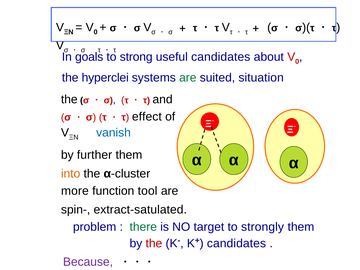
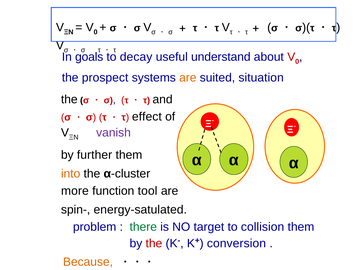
strong: strong -> decay
useful candidates: candidates -> understand
hyperclei: hyperclei -> prospect
are at (188, 78) colour: green -> orange
vanish colour: blue -> purple
extract-satulated: extract-satulated -> energy-satulated
strongly: strongly -> collision
candidates at (236, 243): candidates -> conversion
Because colour: purple -> orange
